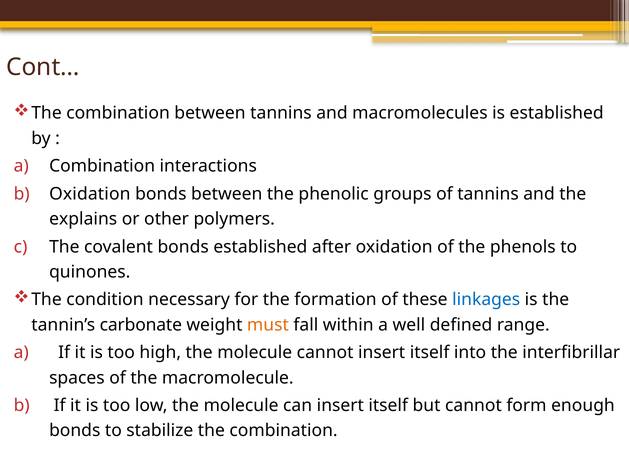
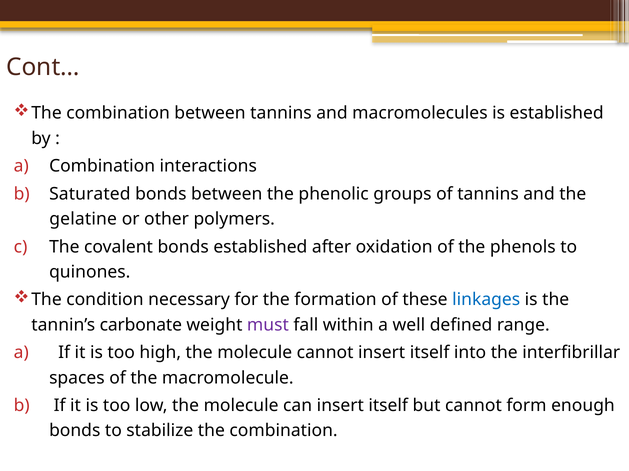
Oxidation at (90, 194): Oxidation -> Saturated
explains: explains -> gelatine
must colour: orange -> purple
